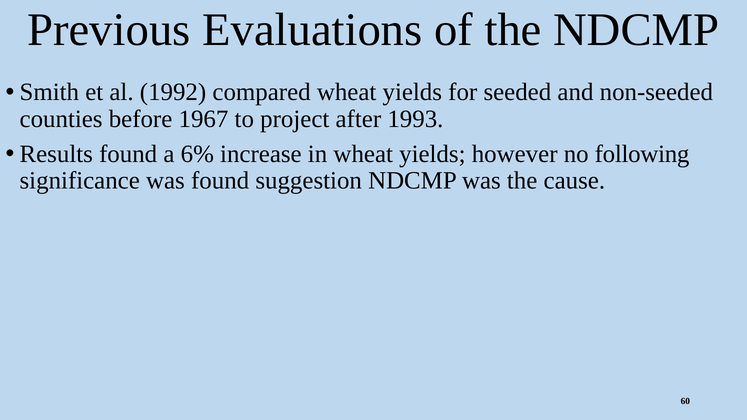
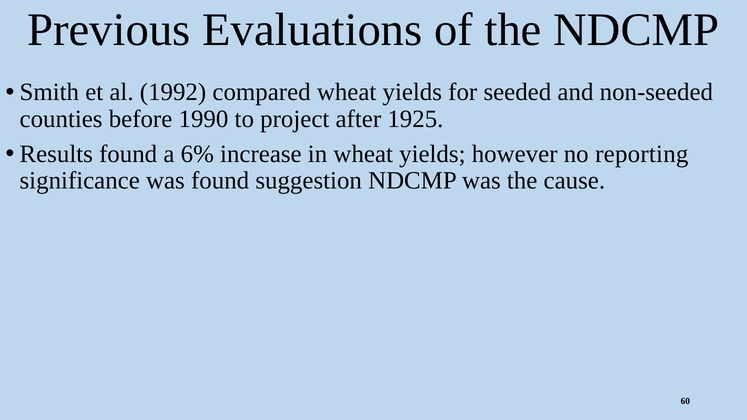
1967: 1967 -> 1990
1993: 1993 -> 1925
following: following -> reporting
